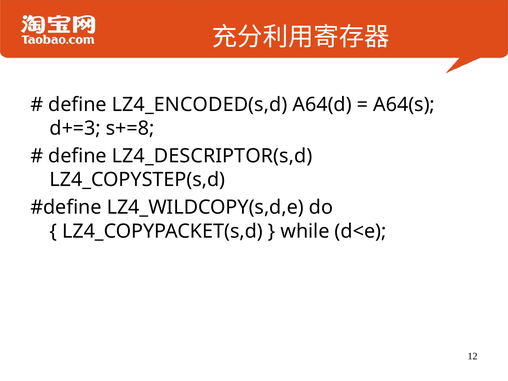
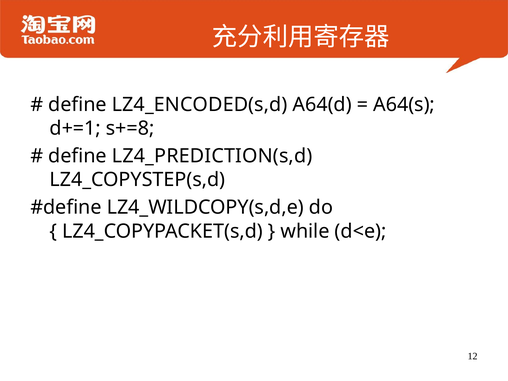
d+=3: d+=3 -> d+=1
LZ4_DESCRIPTOR(s,d: LZ4_DESCRIPTOR(s,d -> LZ4_PREDICTION(s,d
